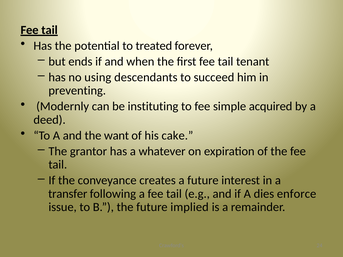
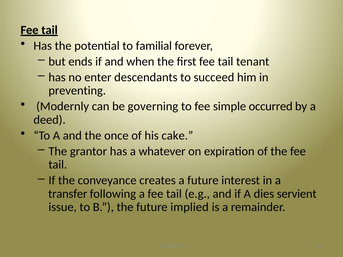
treated: treated -> familial
using: using -> enter
instituting: instituting -> governing
acquired: acquired -> occurred
want: want -> once
enforce: enforce -> servient
